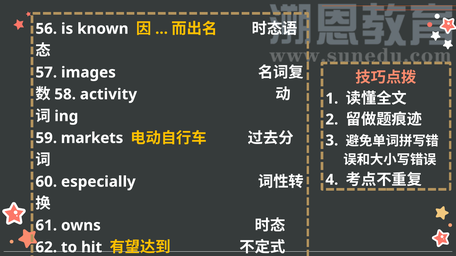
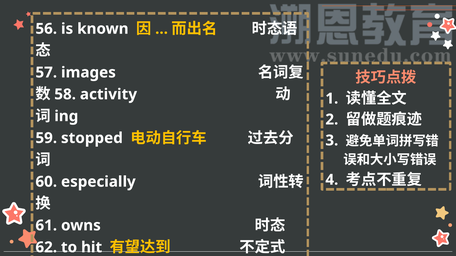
markets: markets -> stopped
